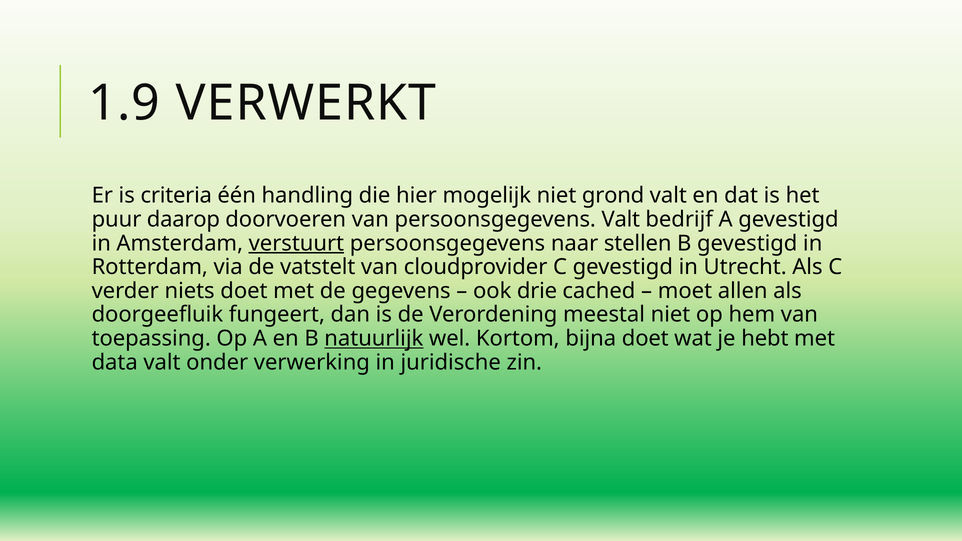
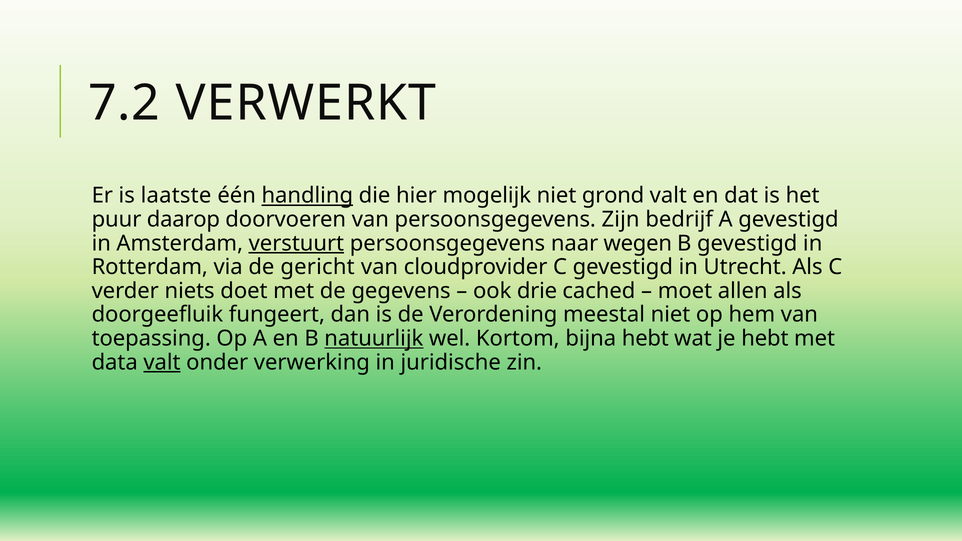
1.9: 1.9 -> 7.2
criteria: criteria -> laatste
handling underline: none -> present
persoonsgegevens Valt: Valt -> Zijn
stellen: stellen -> wegen
vatstelt: vatstelt -> gericht
bijna doet: doet -> hebt
valt at (162, 362) underline: none -> present
